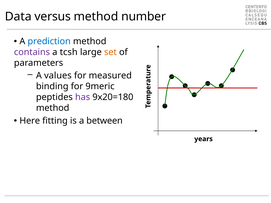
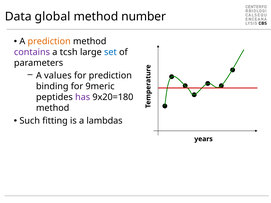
versus: versus -> global
prediction at (49, 41) colour: blue -> orange
set colour: orange -> blue
for measured: measured -> prediction
Here: Here -> Such
between: between -> lambdas
